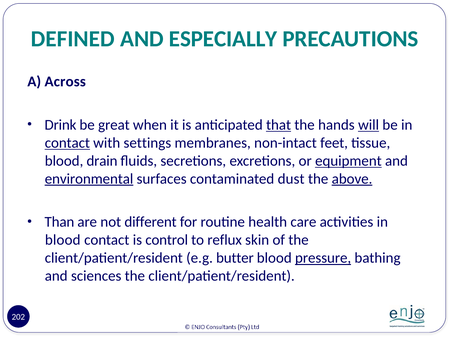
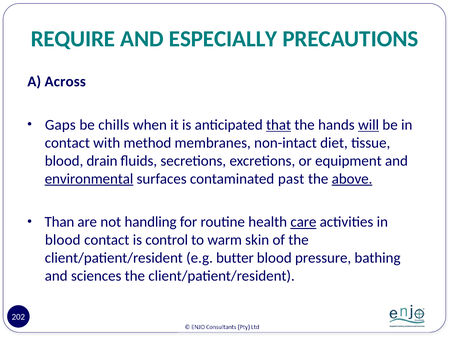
DEFINED: DEFINED -> REQUIRE
Drink: Drink -> Gaps
great: great -> chills
contact at (67, 143) underline: present -> none
settings: settings -> method
feet: feet -> diet
equipment underline: present -> none
dust: dust -> past
different: different -> handling
care underline: none -> present
reflux: reflux -> warm
pressure underline: present -> none
